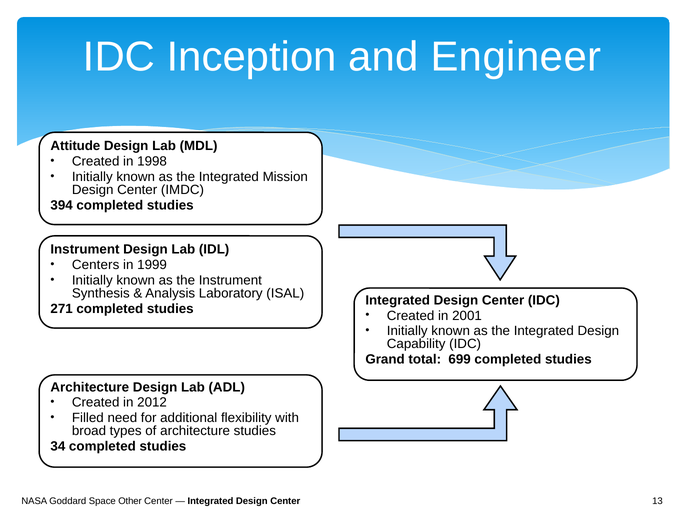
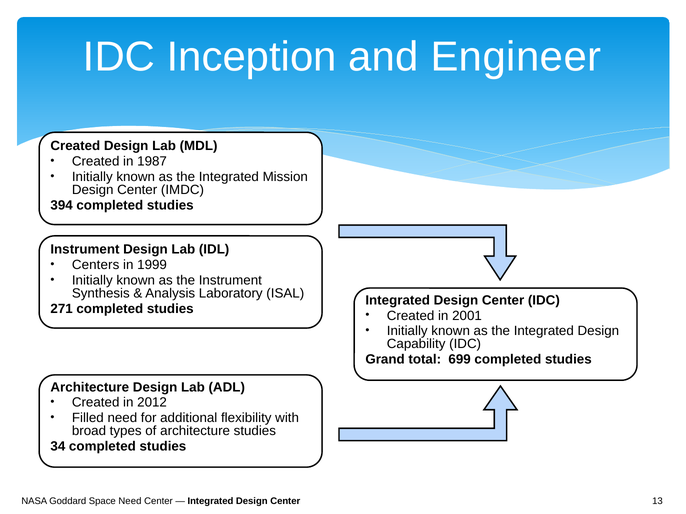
Attitude at (75, 146): Attitude -> Created
1998: 1998 -> 1987
Space Other: Other -> Need
